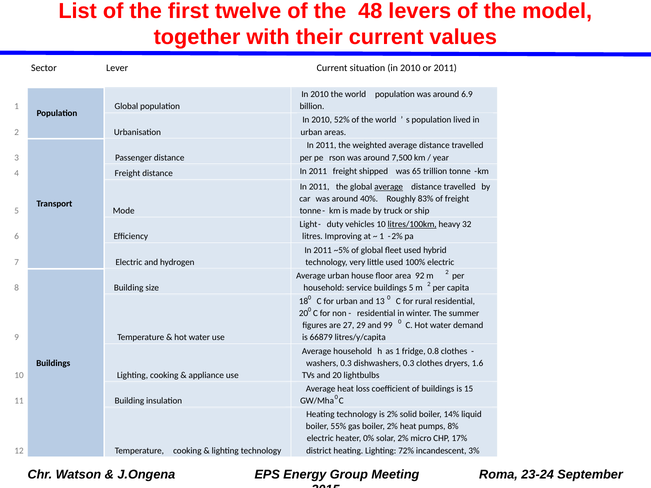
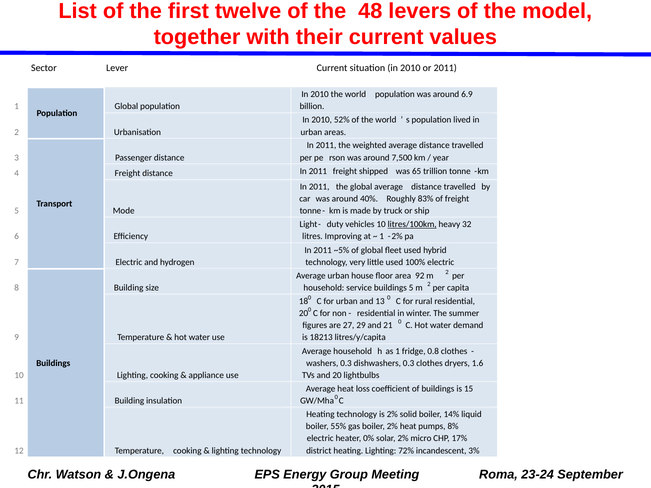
average at (389, 187) underline: present -> none
99: 99 -> 21
66879: 66879 -> 18213
